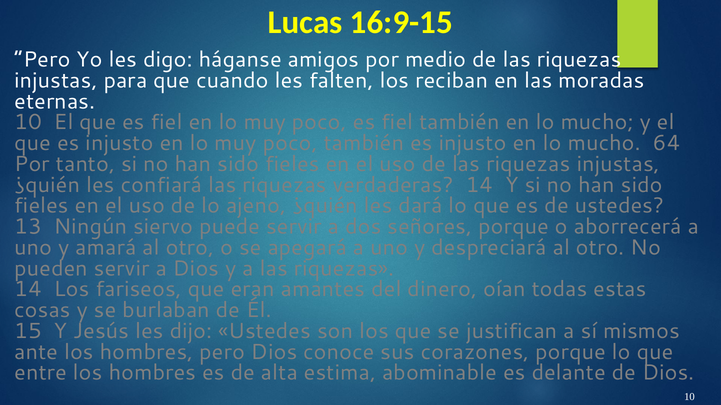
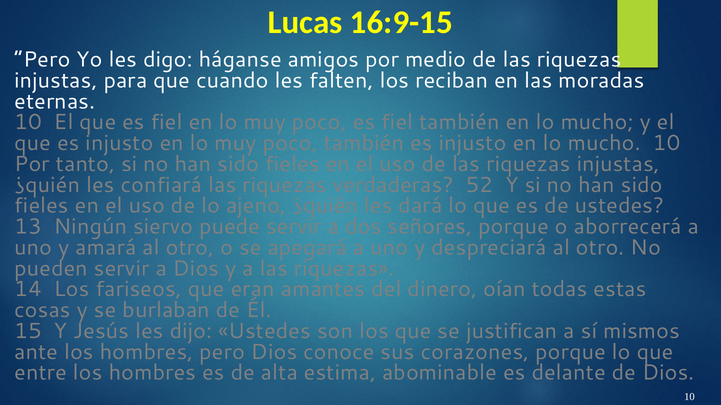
mucho 64: 64 -> 10
verdaderas 14: 14 -> 52
